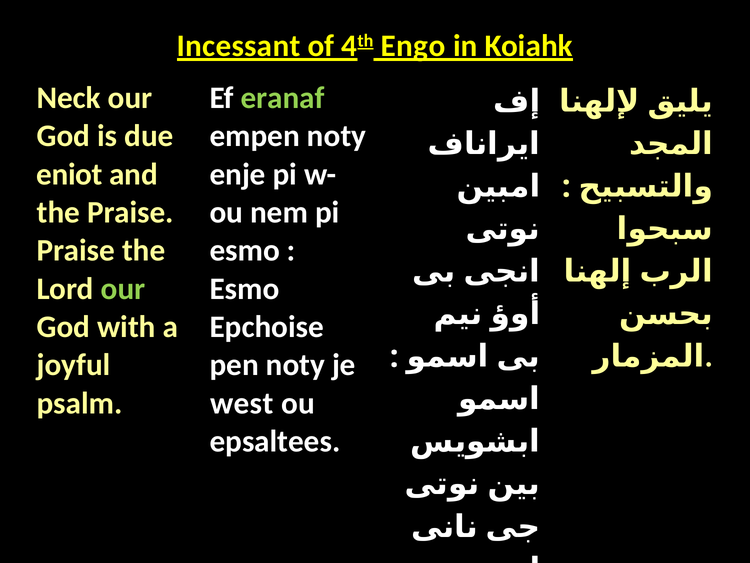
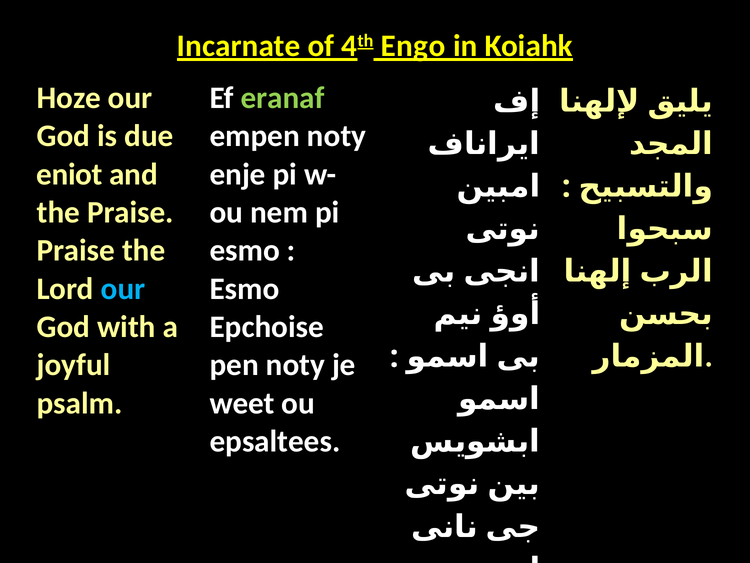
Incessant: Incessant -> Incarnate
Neck: Neck -> Hoze
our at (123, 288) colour: light green -> light blue
west: west -> weet
